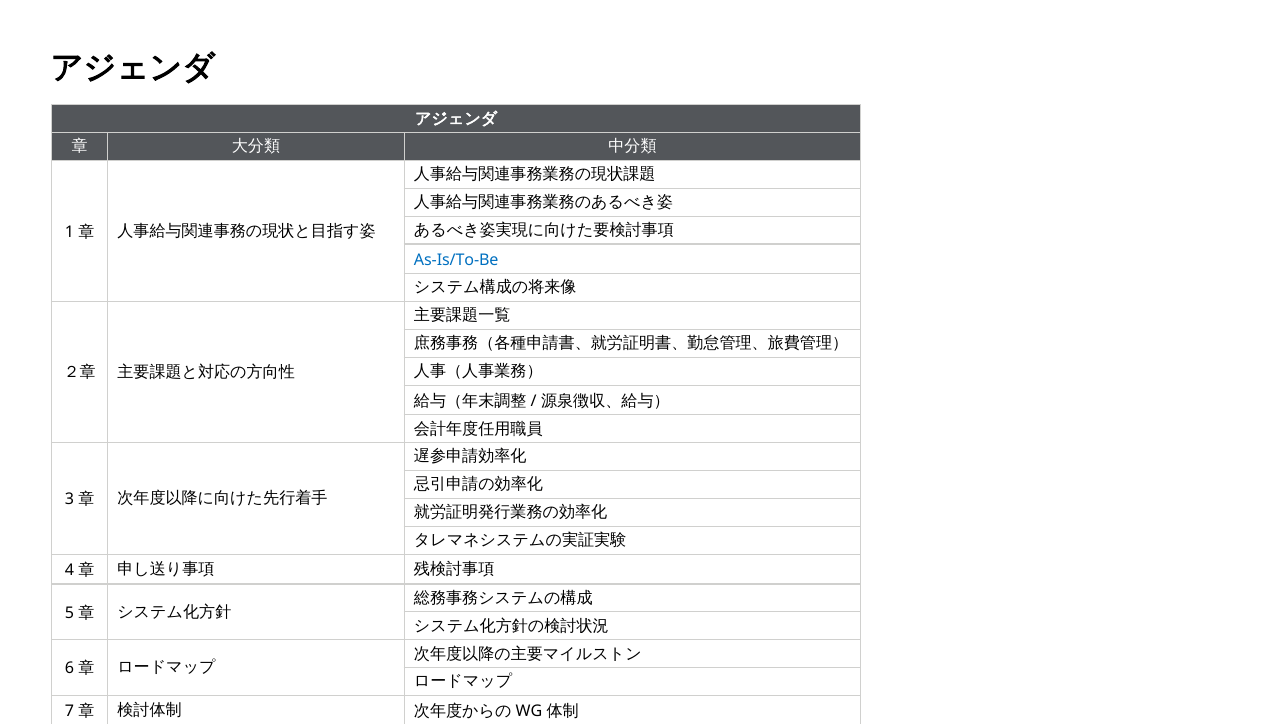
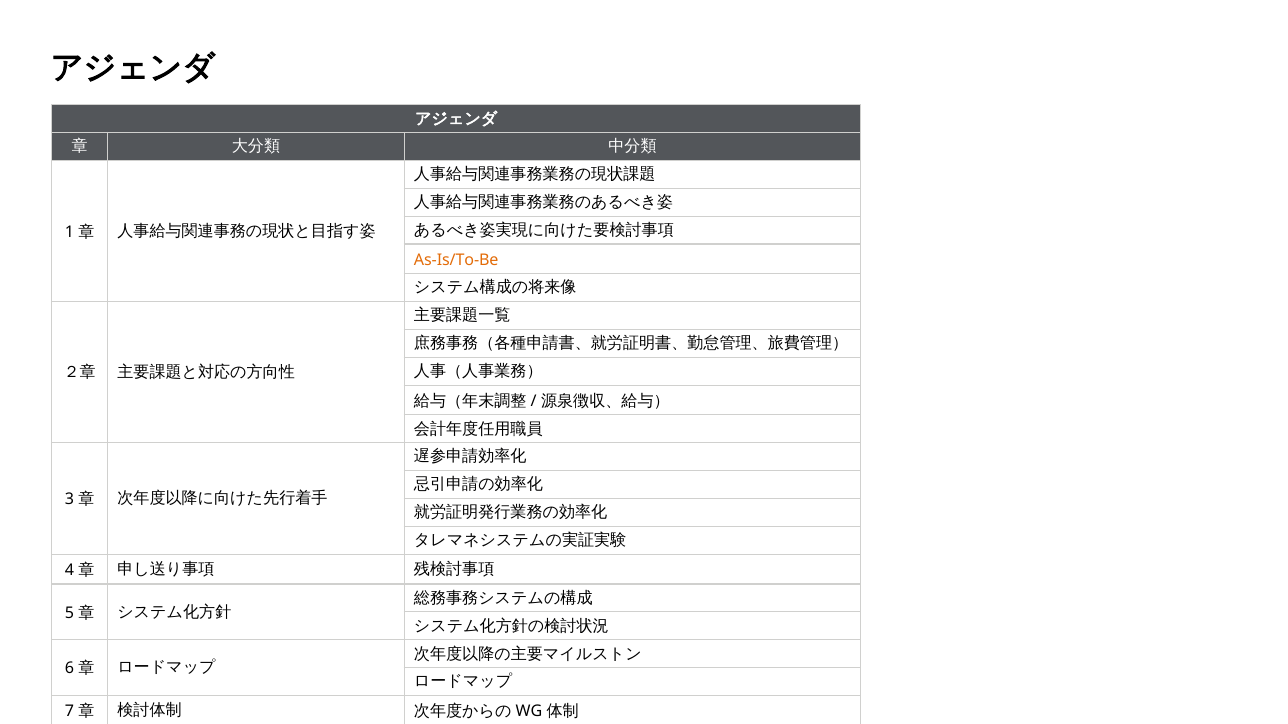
As-Is/To-Be colour: blue -> orange
